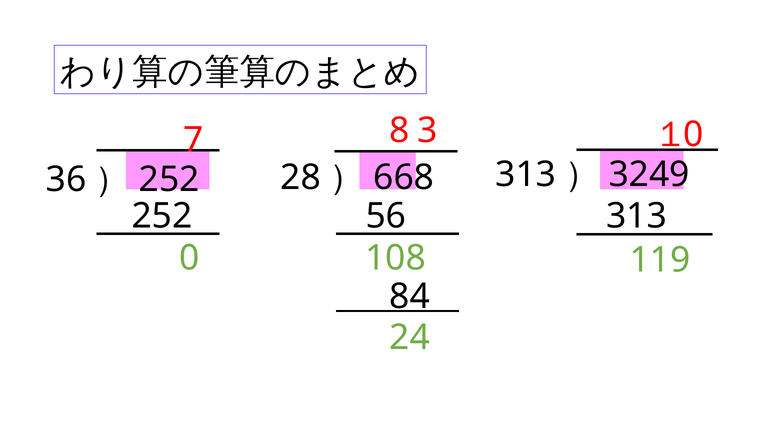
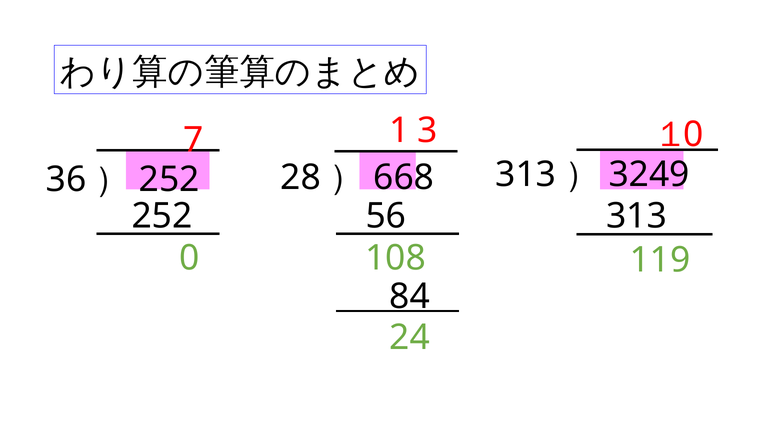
8: 8 -> 1
